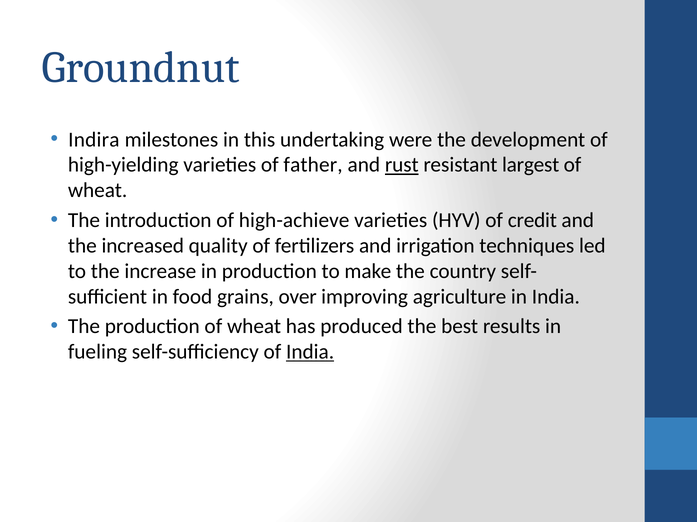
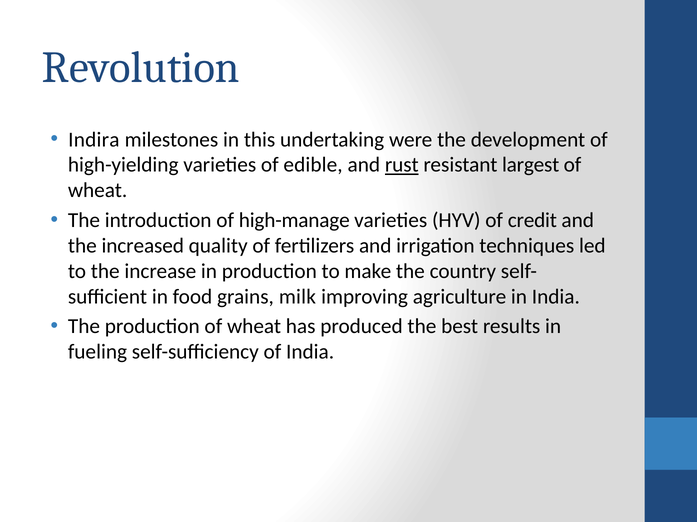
Groundnut: Groundnut -> Revolution
father: father -> edible
high-achieve: high-achieve -> high-manage
over: over -> milk
India at (310, 352) underline: present -> none
